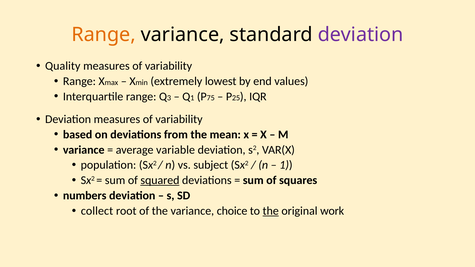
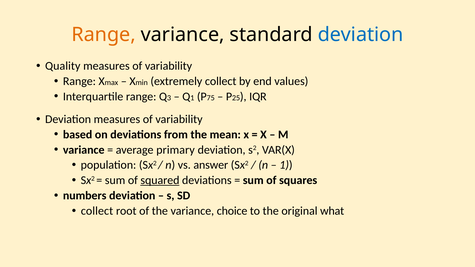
deviation at (361, 35) colour: purple -> blue
extremely lowest: lowest -> collect
variable: variable -> primary
subject: subject -> answer
the at (271, 211) underline: present -> none
work: work -> what
